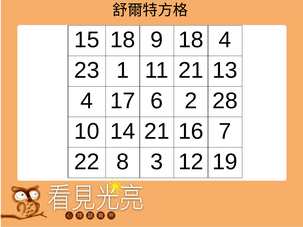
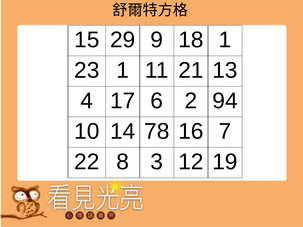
15 18: 18 -> 29
18 4: 4 -> 1
28: 28 -> 94
14 21: 21 -> 78
